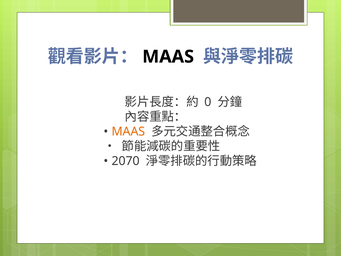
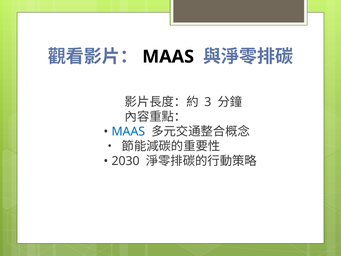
0: 0 -> 3
MAAS at (128, 131) colour: orange -> blue
2070: 2070 -> 2030
